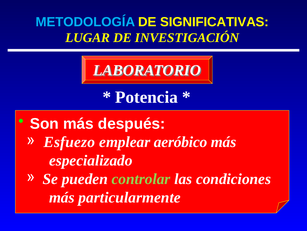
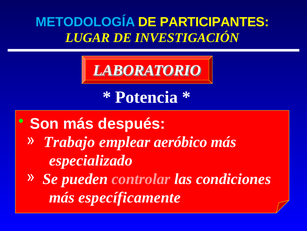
SIGNIFICATIVAS: SIGNIFICATIVAS -> PARTICIPANTES
Esfuezo: Esfuezo -> Trabajo
controlar colour: light green -> pink
particularmente: particularmente -> específicamente
